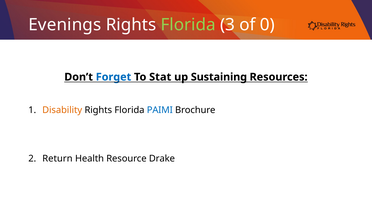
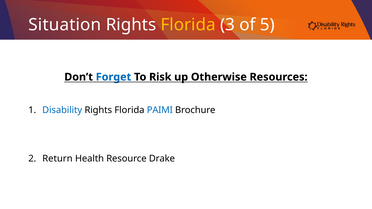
Evenings: Evenings -> Situation
Florida at (188, 25) colour: light green -> yellow
0: 0 -> 5
Stat: Stat -> Risk
Sustaining: Sustaining -> Otherwise
Disability colour: orange -> blue
